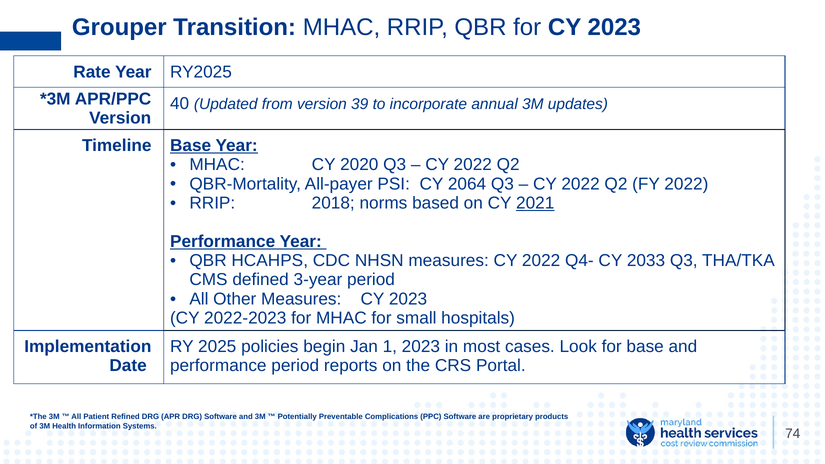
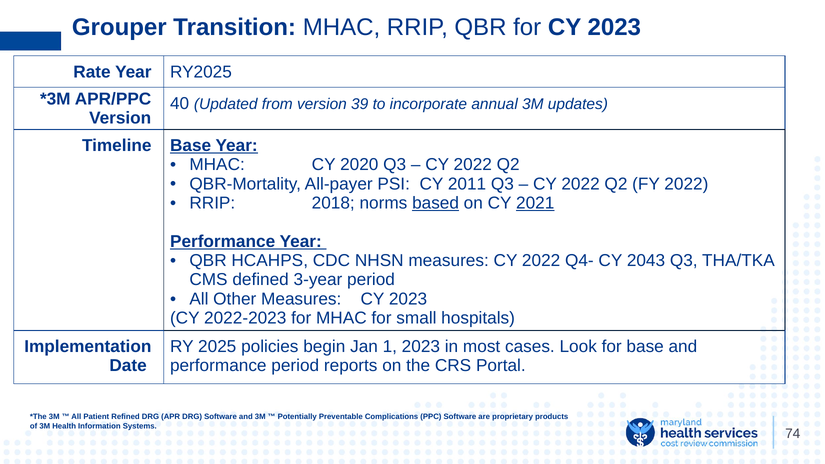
2064: 2064 -> 2011
based underline: none -> present
2033: 2033 -> 2043
